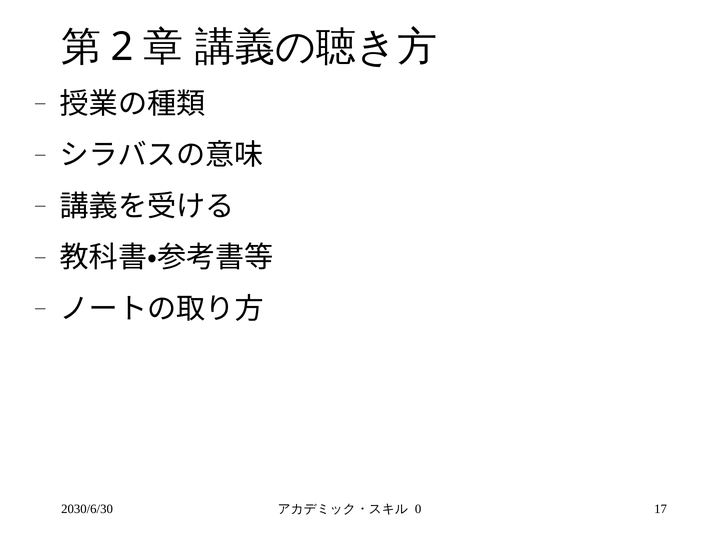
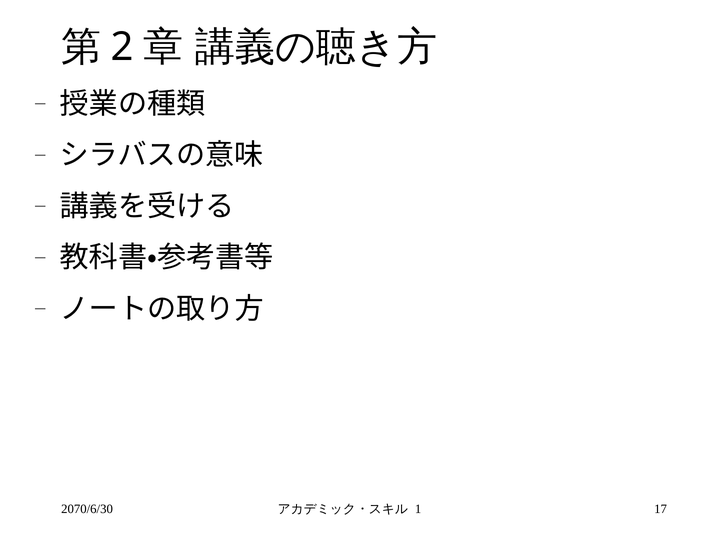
2030/6/30: 2030/6/30 -> 2070/6/30
0: 0 -> 1
